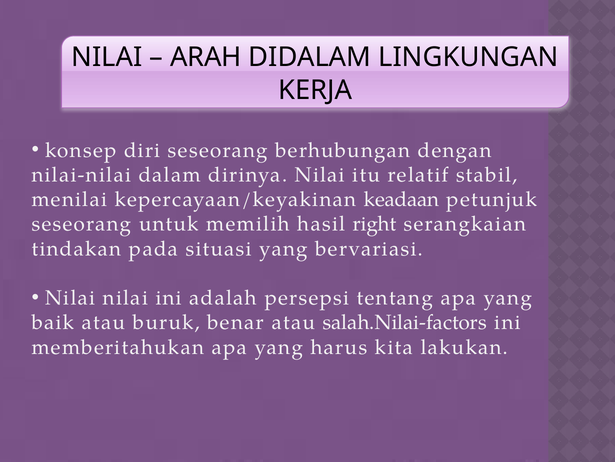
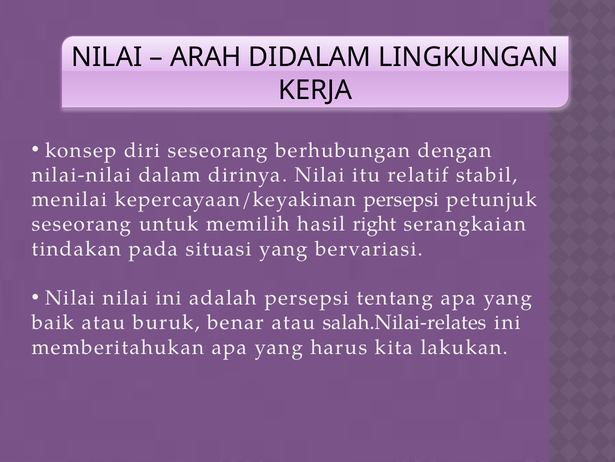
kepercayaan/keyakinan keadaan: keadaan -> persepsi
salah.Nilai-factors: salah.Nilai-factors -> salah.Nilai-relates
